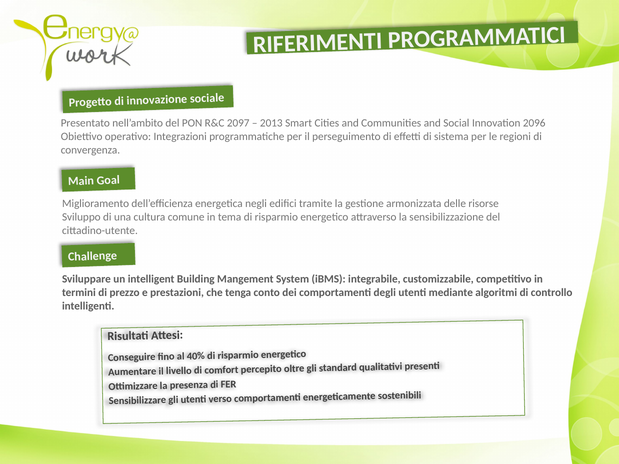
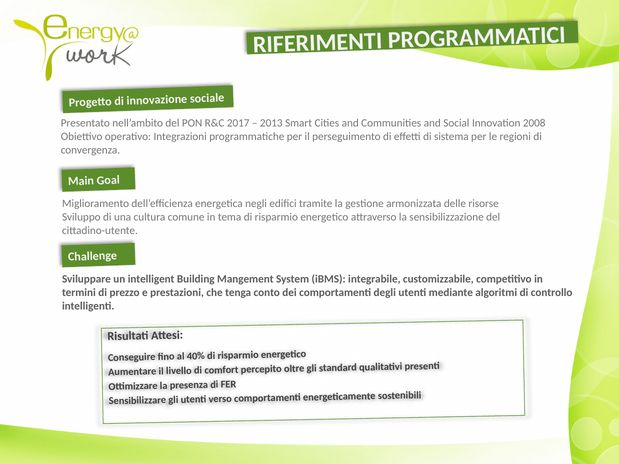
2097: 2097 -> 2017
2096: 2096 -> 2008
